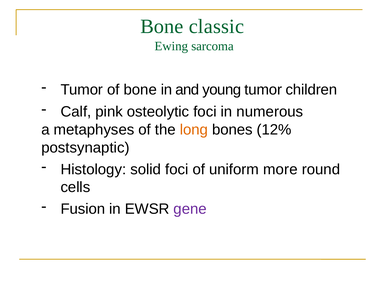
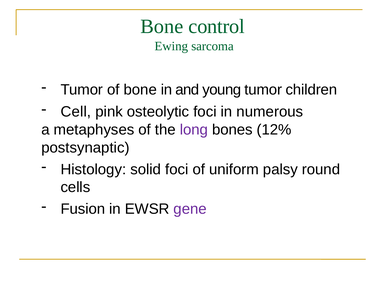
classic: classic -> control
Calf: Calf -> Cell
long colour: orange -> purple
more: more -> palsy
